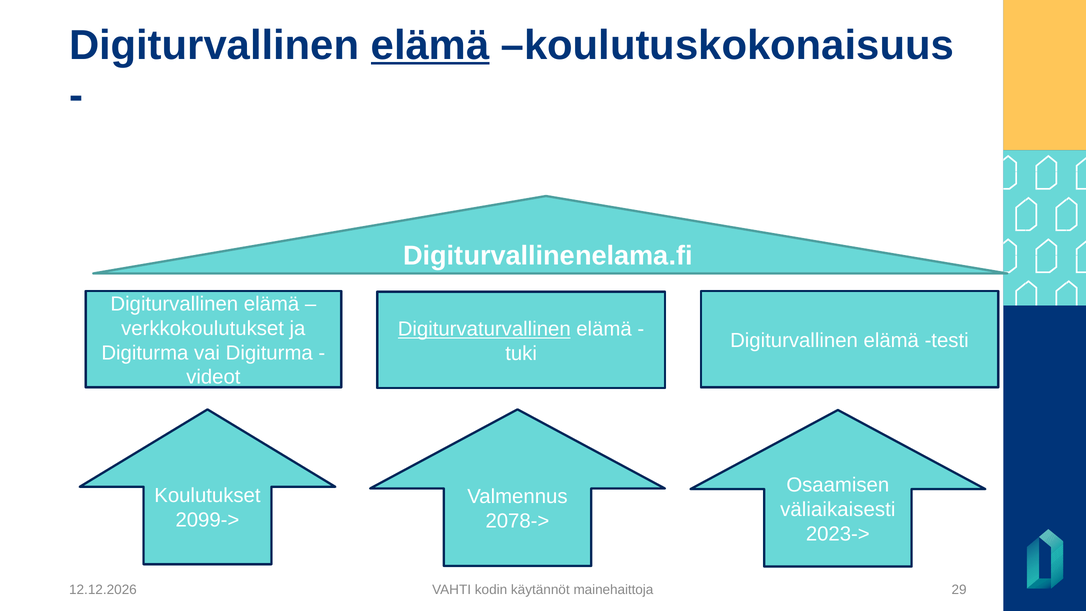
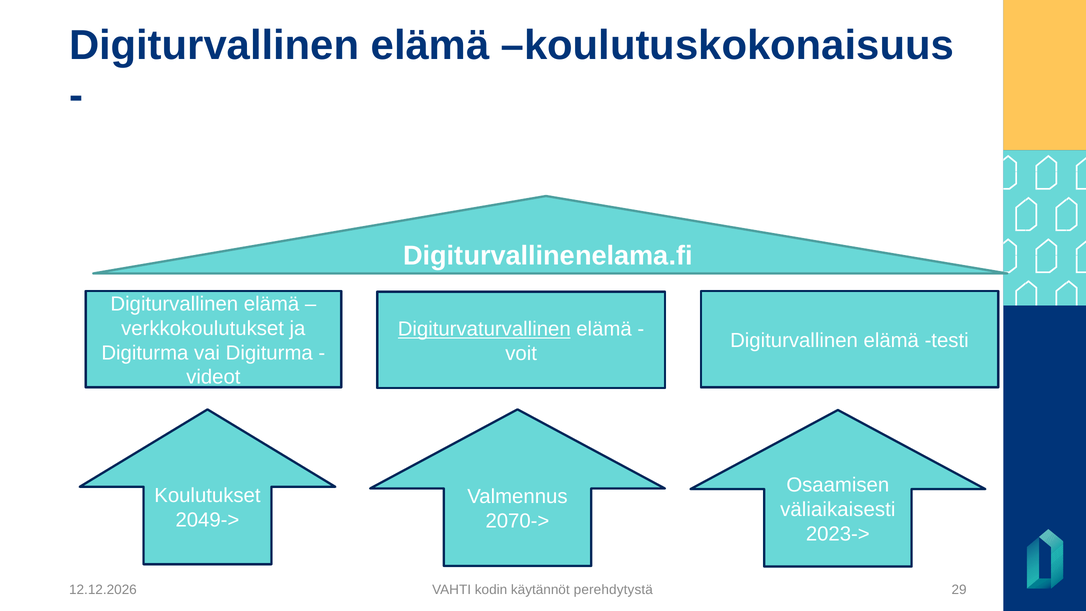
elämä at (430, 45) underline: present -> none
tuki: tuki -> voit
2099->: 2099-> -> 2049->
2078->: 2078-> -> 2070->
mainehaittoja: mainehaittoja -> perehdytystä
